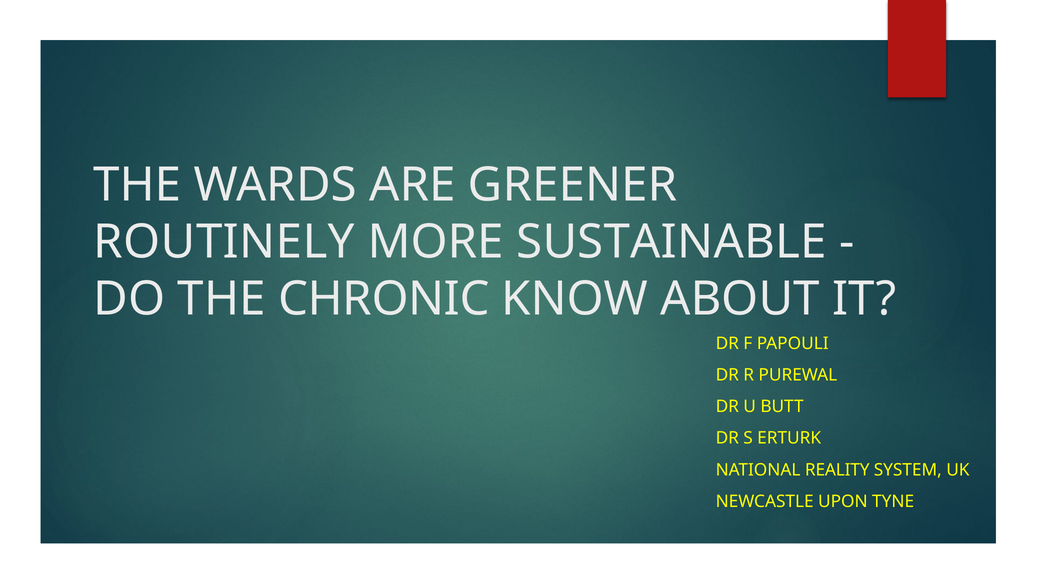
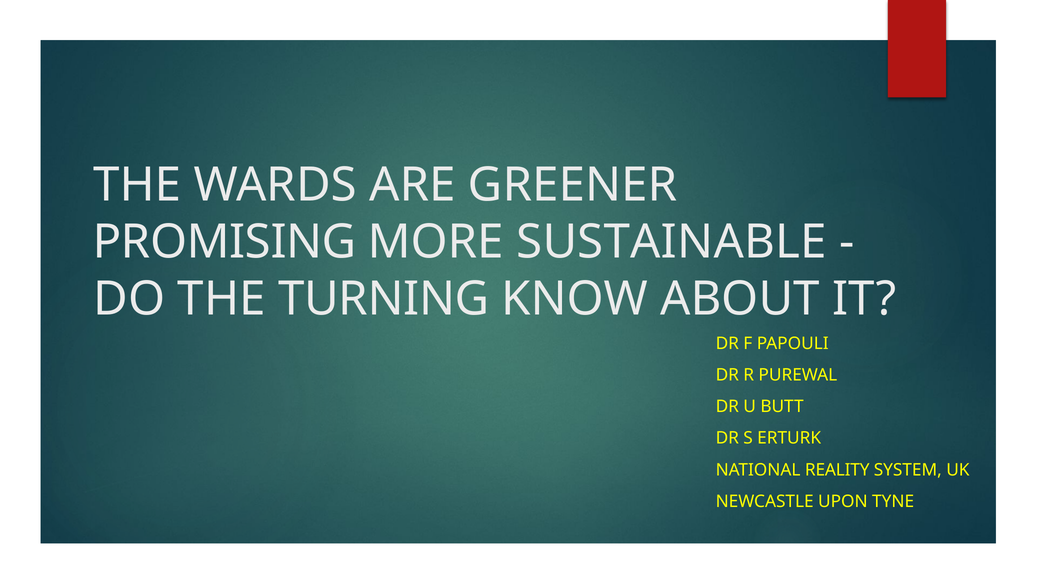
ROUTINELY: ROUTINELY -> PROMISING
CHRONIC: CHRONIC -> TURNING
